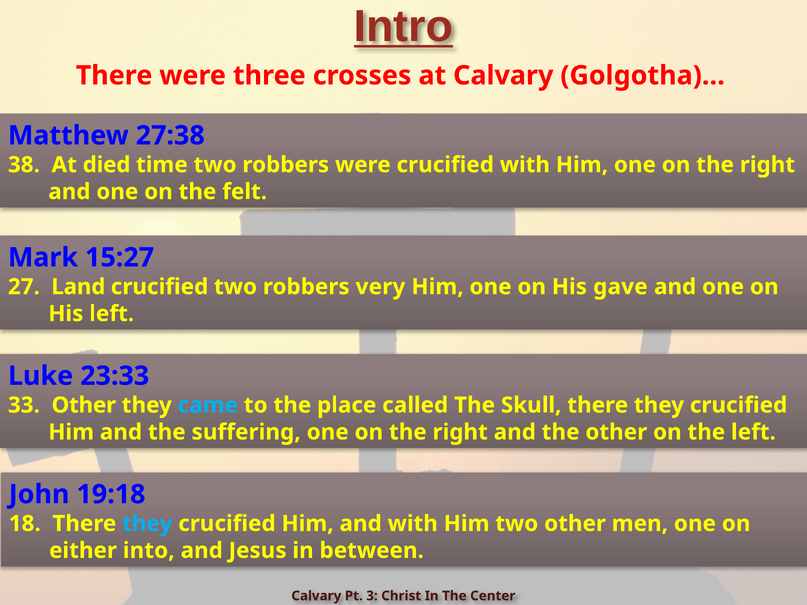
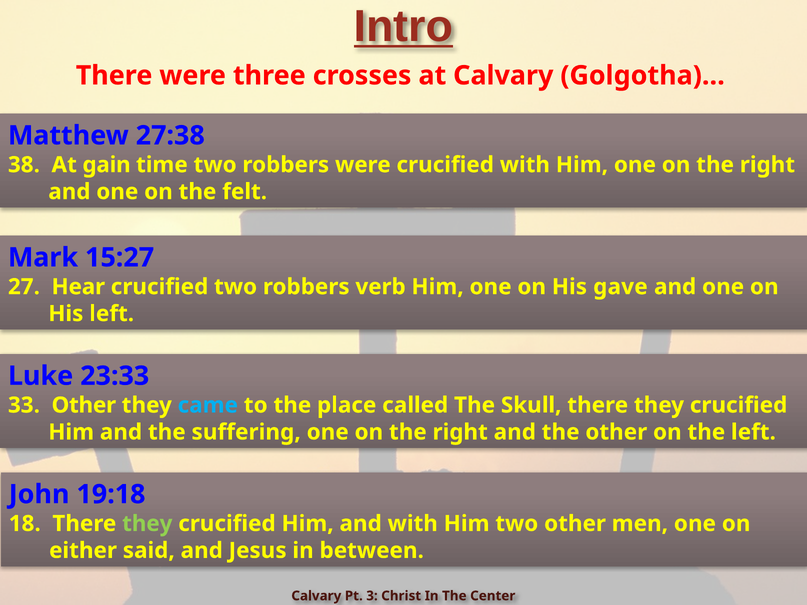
died: died -> gain
Land: Land -> Hear
very: very -> verb
they at (147, 524) colour: light blue -> light green
into: into -> said
